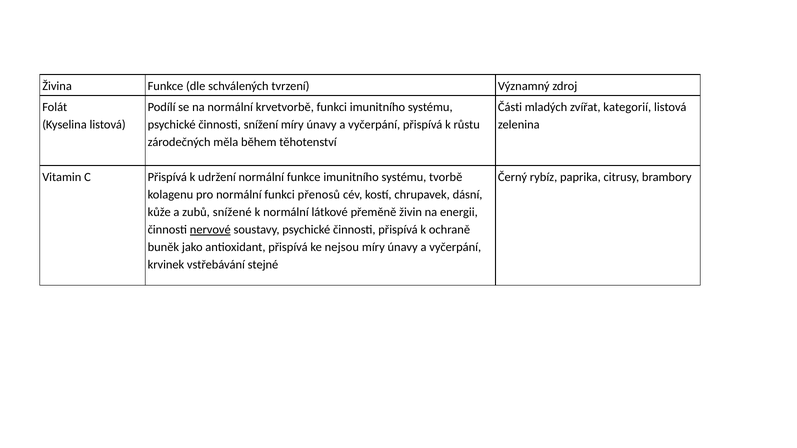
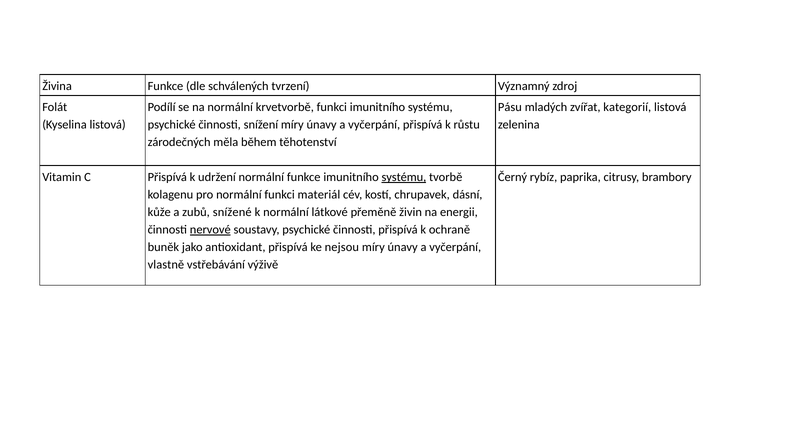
Části: Části -> Pásu
systému at (404, 177) underline: none -> present
přenosů: přenosů -> materiál
krvinek: krvinek -> vlastně
stejné: stejné -> výživě
